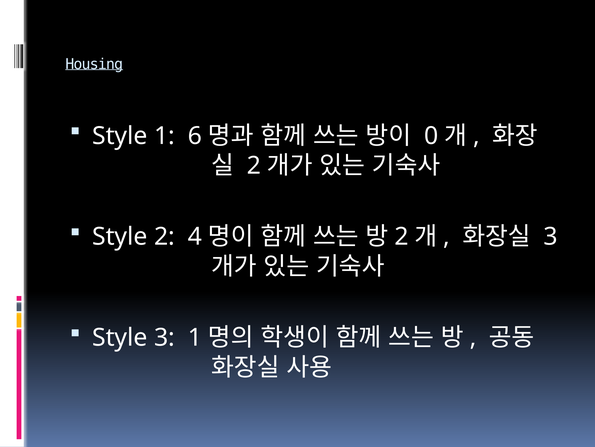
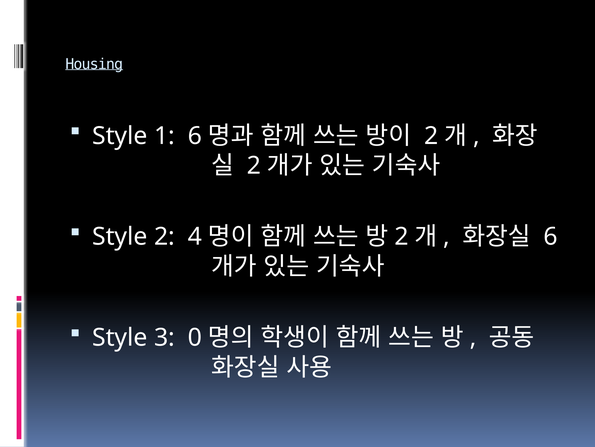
0 at (431, 136): 0 -> 2
3 at (551, 236): 3 -> 6
3 1: 1 -> 0
